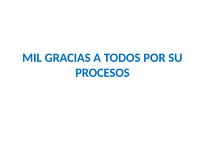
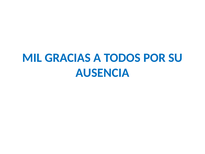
PROCESOS: PROCESOS -> AUSENCIA
